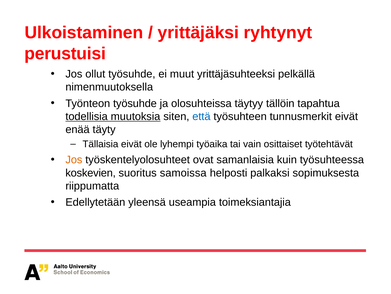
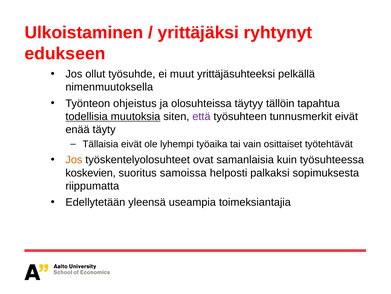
perustuisi: perustuisi -> edukseen
Työnteon työsuhde: työsuhde -> ohjeistus
että colour: blue -> purple
